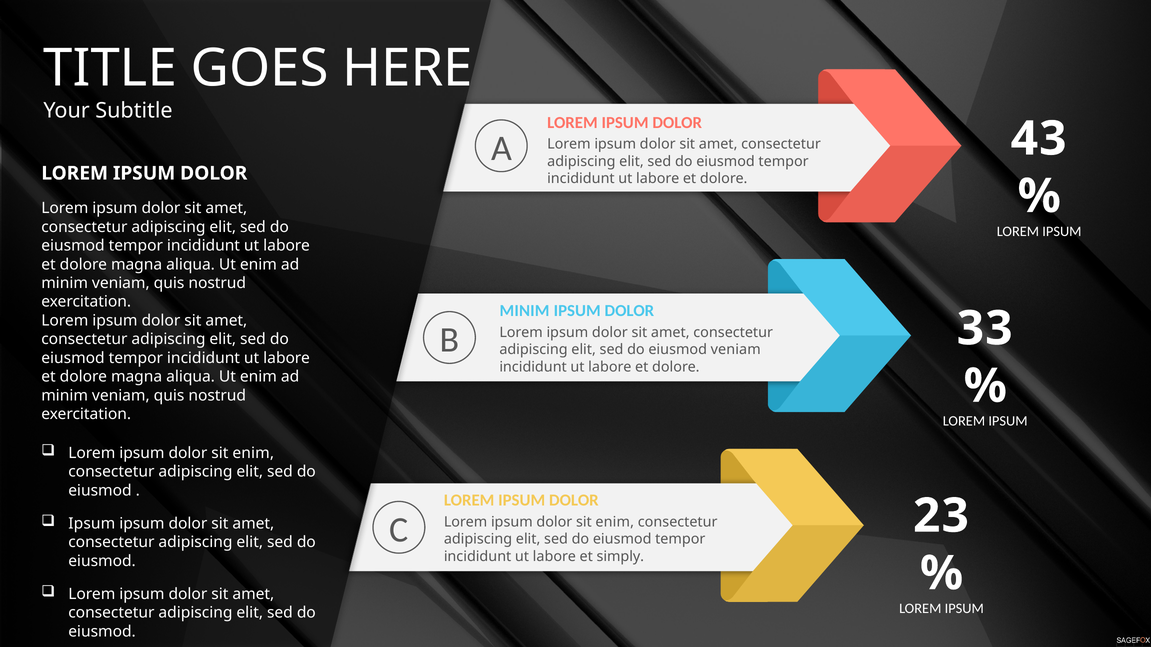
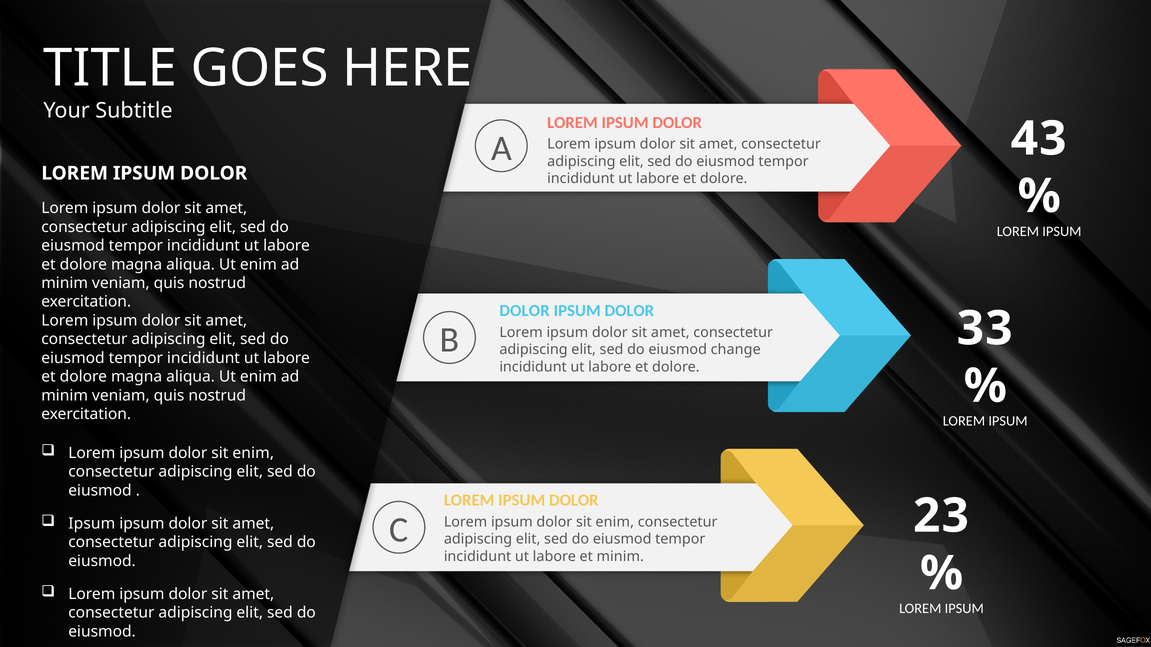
MINIM at (525, 311): MINIM -> DOLOR
eiusmod veniam: veniam -> change
et simply: simply -> minim
